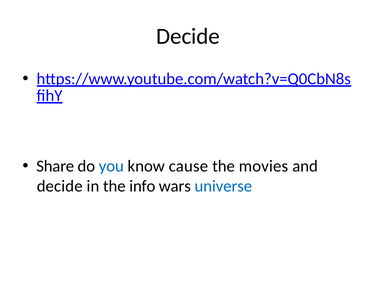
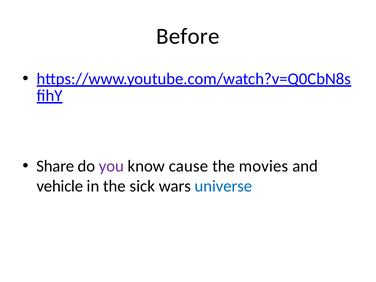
Decide at (188, 36): Decide -> Before
you colour: blue -> purple
decide at (60, 186): decide -> vehicle
info: info -> sick
